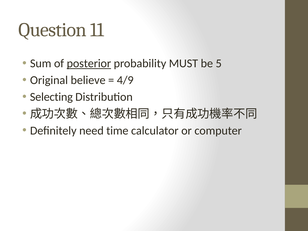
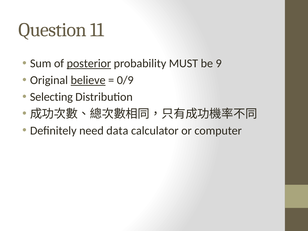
5: 5 -> 9
believe underline: none -> present
4/9: 4/9 -> 0/9
time: time -> data
